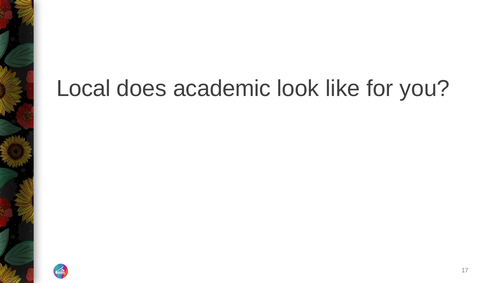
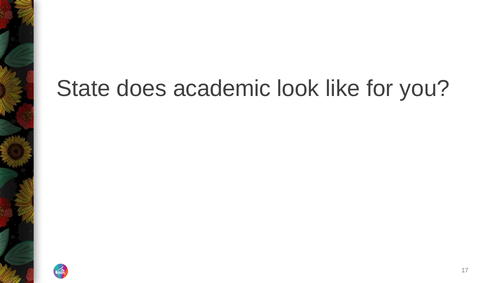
Local: Local -> State
